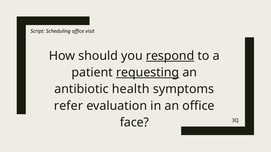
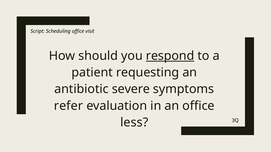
requesting underline: present -> none
health: health -> severe
face: face -> less
